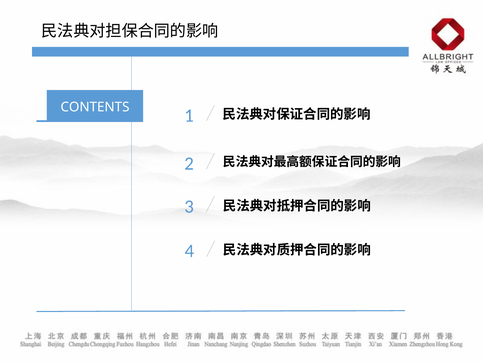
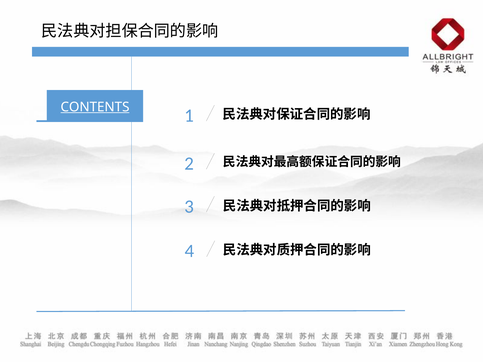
CONTENTS underline: none -> present
